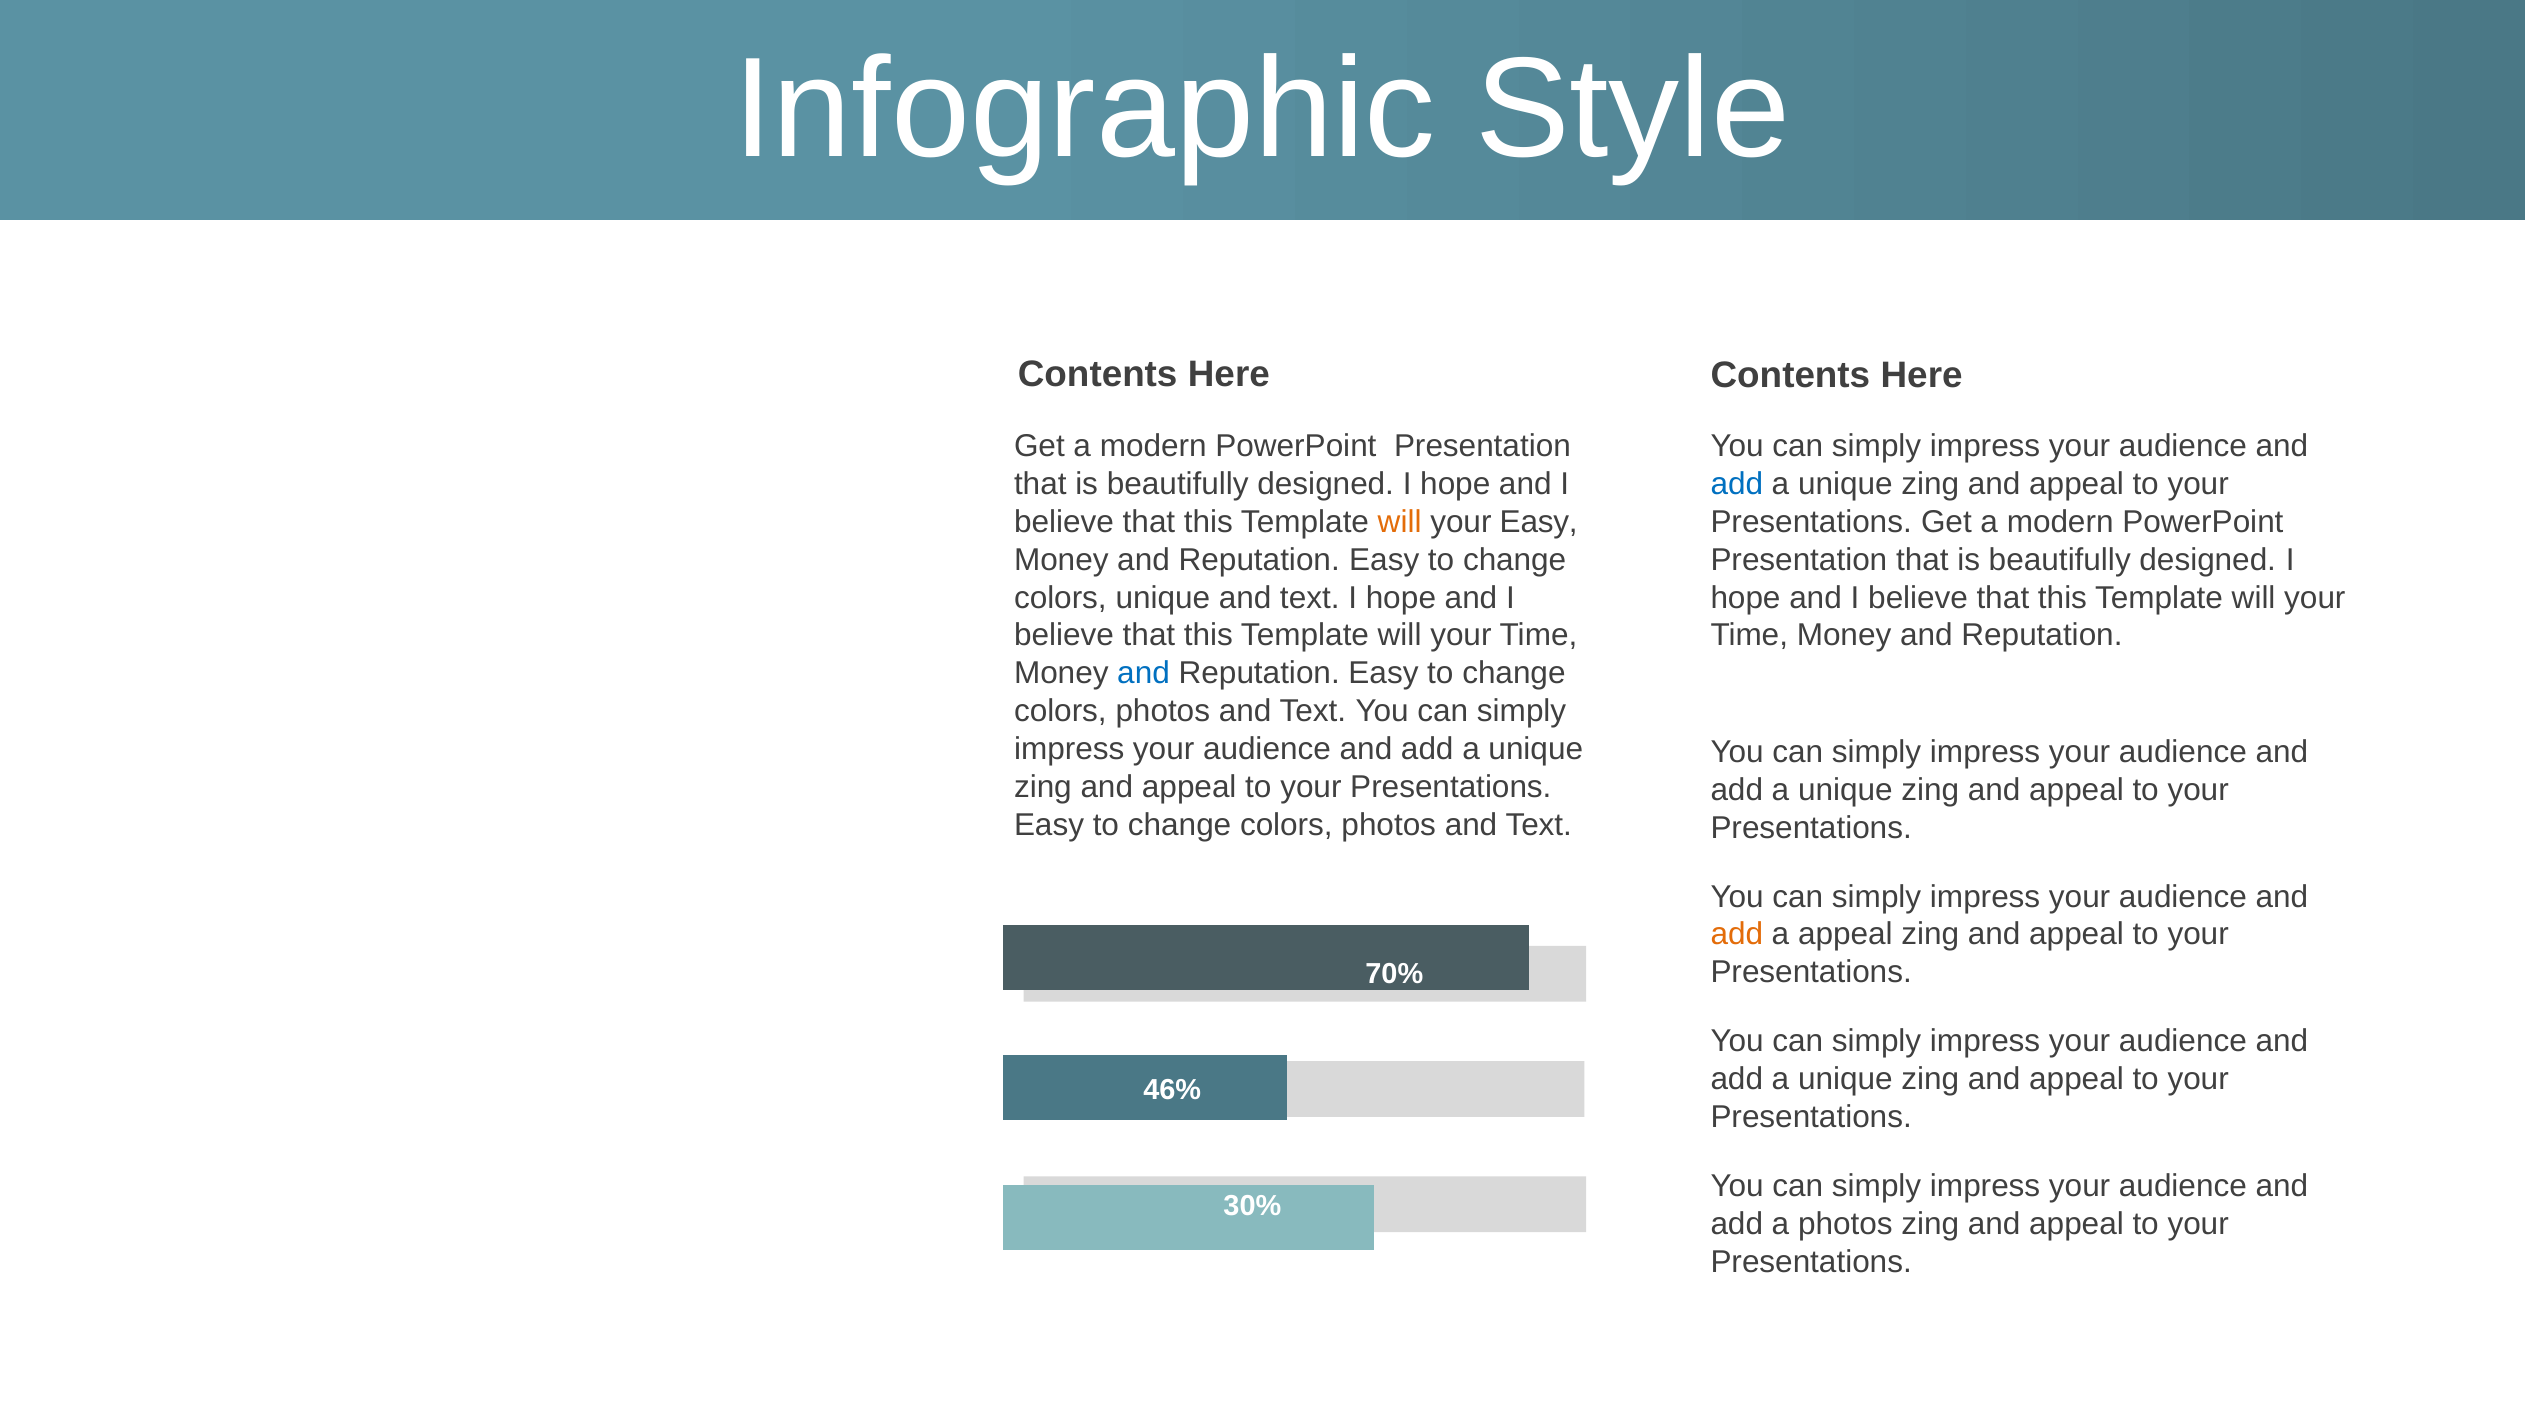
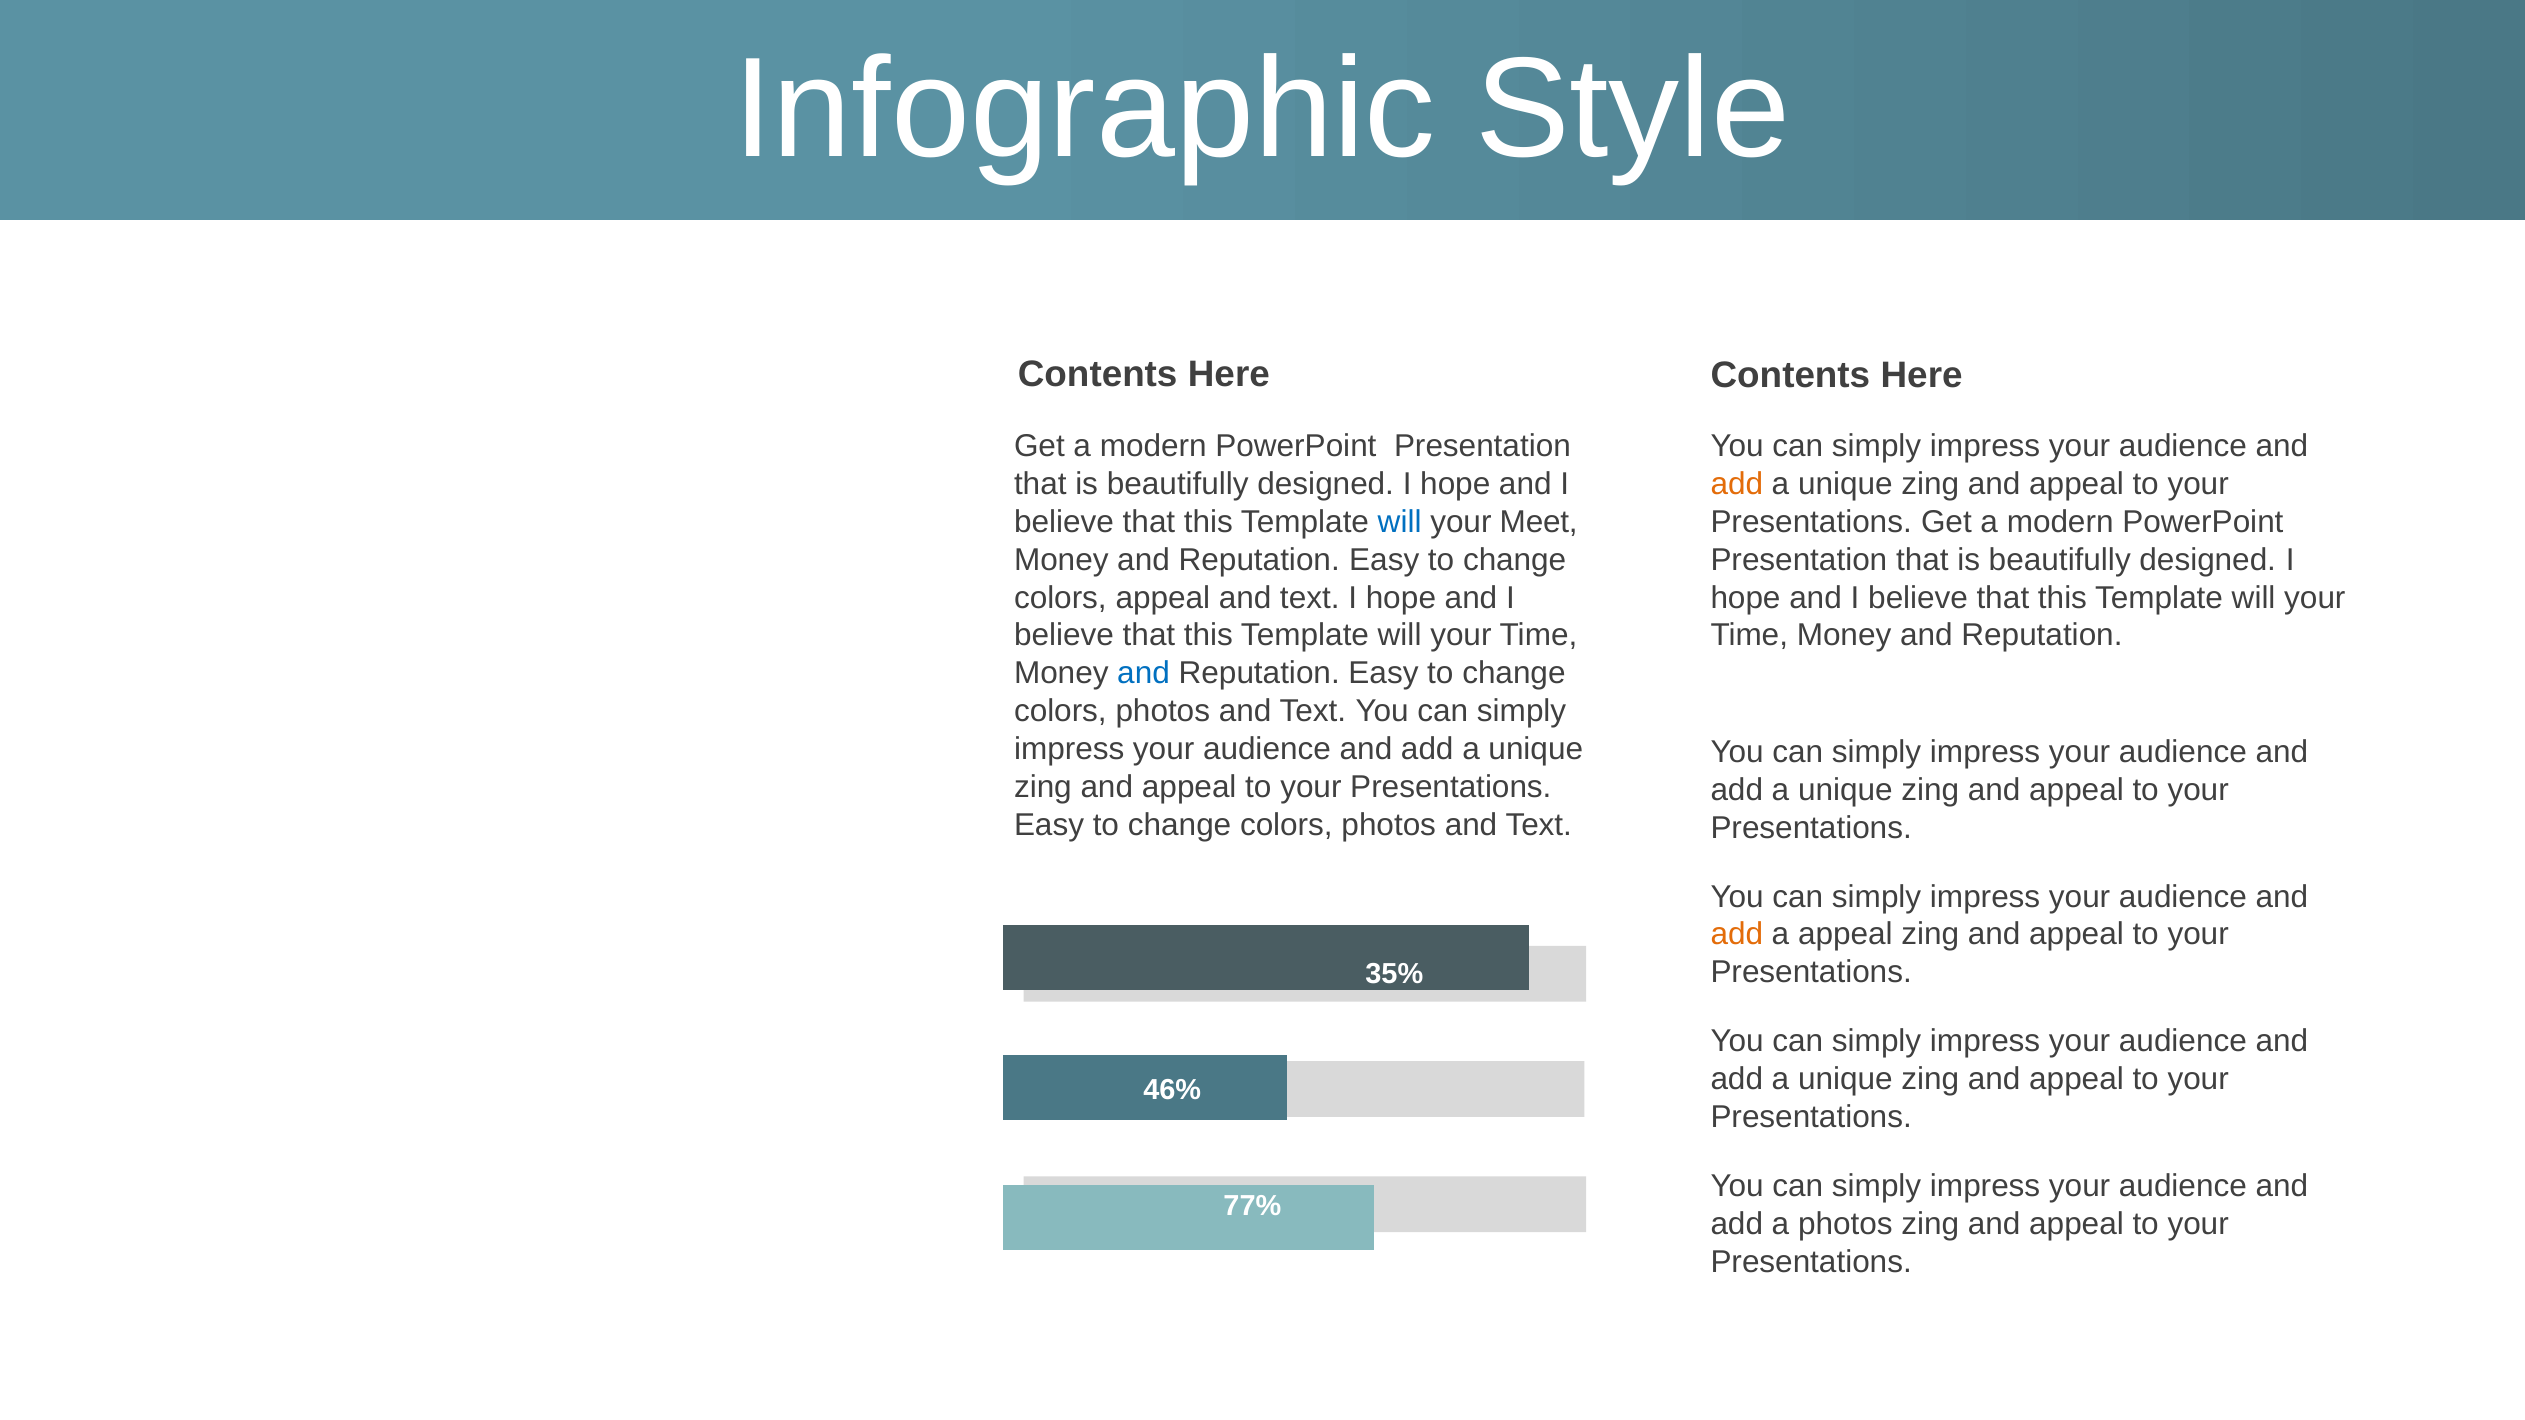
add at (1737, 484) colour: blue -> orange
will at (1400, 522) colour: orange -> blue
your Easy: Easy -> Meet
colors unique: unique -> appeal
70%: 70% -> 35%
30%: 30% -> 77%
